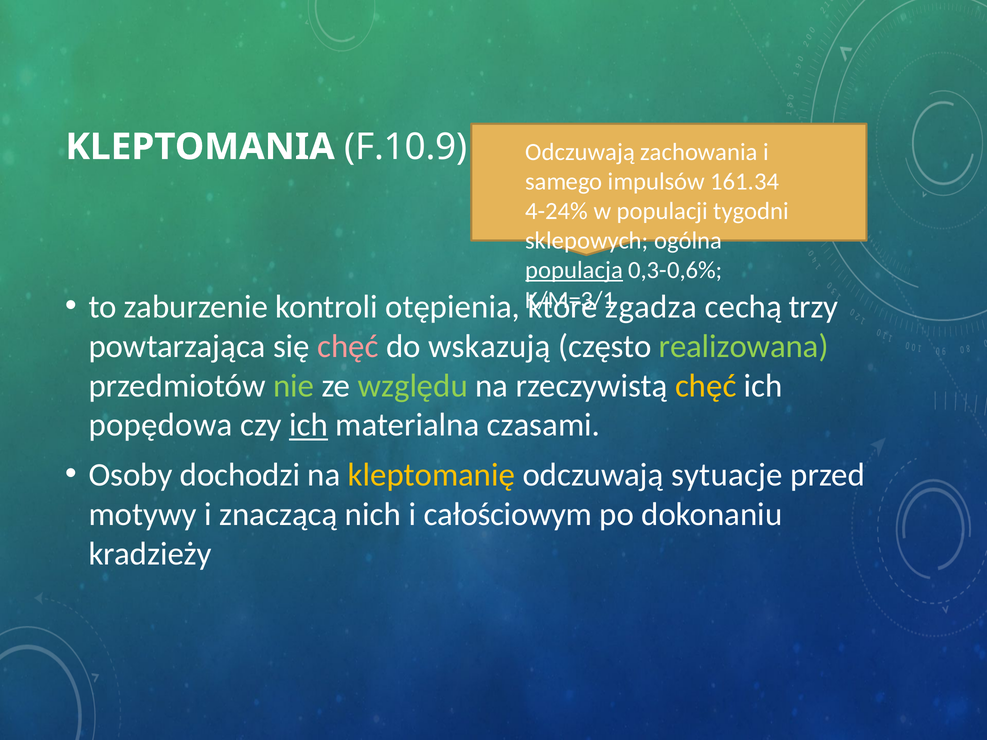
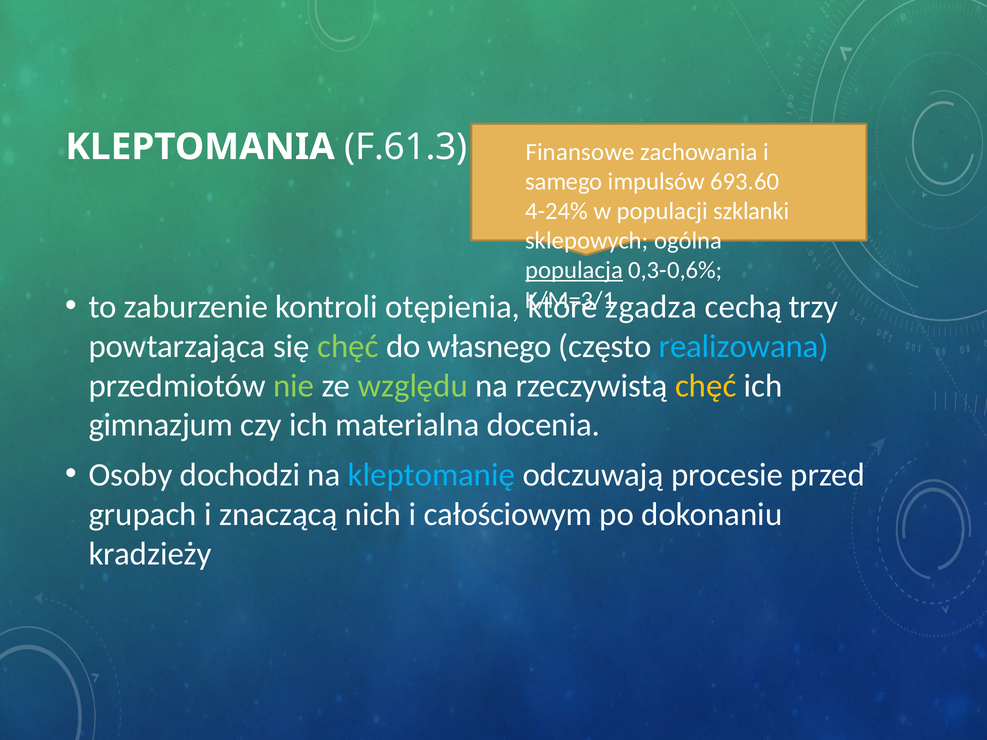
F.10.9: F.10.9 -> F.61.3
Odczuwają at (580, 152): Odczuwają -> Finansowe
161.34: 161.34 -> 693.60
tygodni: tygodni -> szklanki
chęć at (348, 346) colour: pink -> light green
wskazują: wskazują -> własnego
realizowana colour: light green -> light blue
popędowa: popędowa -> gimnazjum
ich at (308, 425) underline: present -> none
czasami: czasami -> docenia
kleptomanię colour: yellow -> light blue
sytuacje: sytuacje -> procesie
motywy: motywy -> grupach
